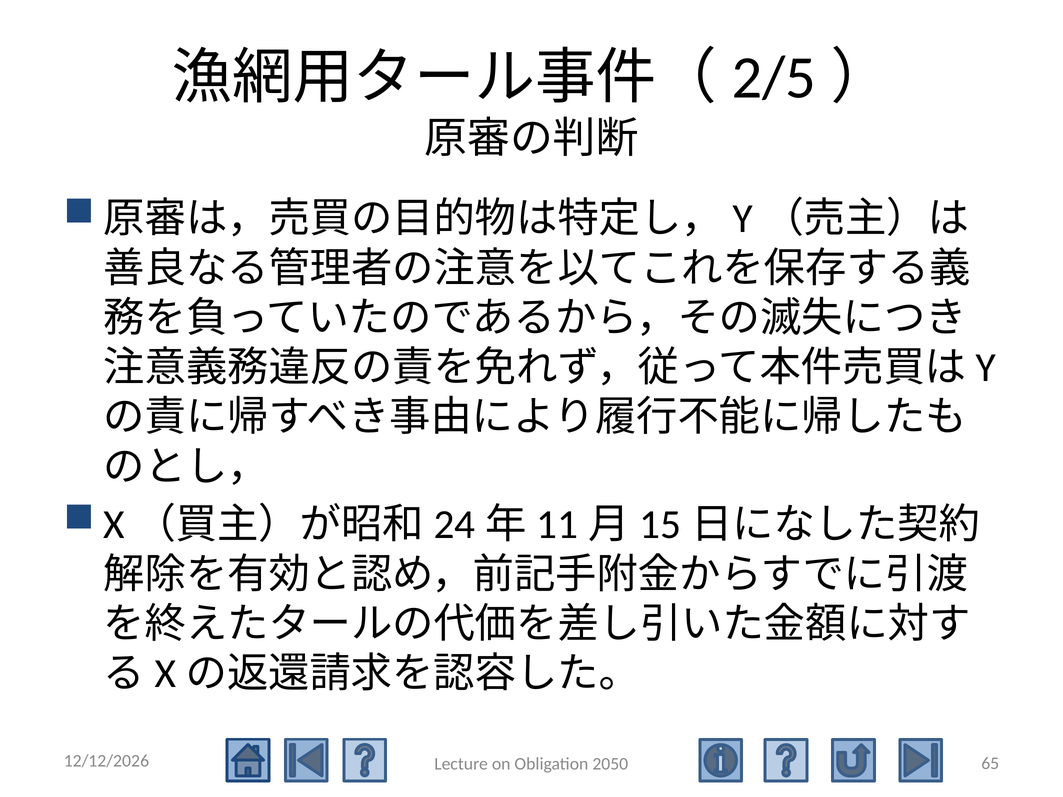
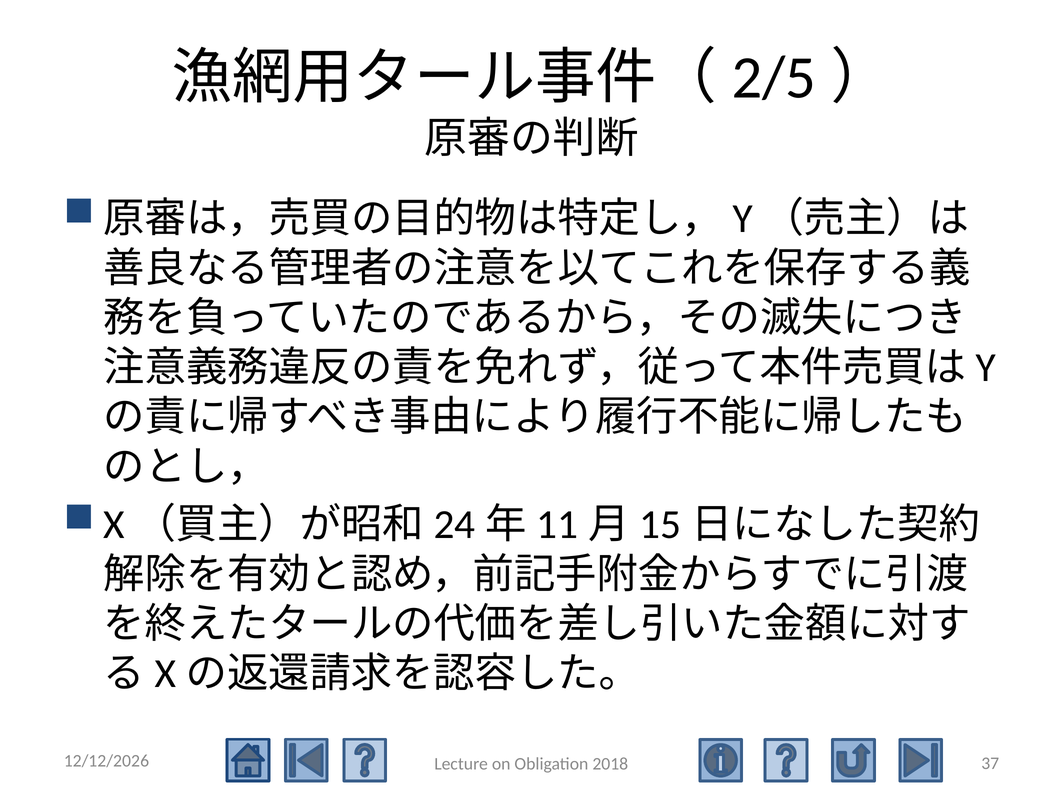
65: 65 -> 37
2050: 2050 -> 2018
